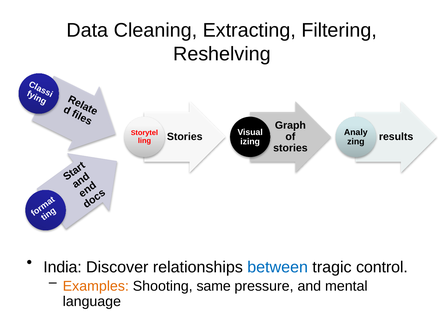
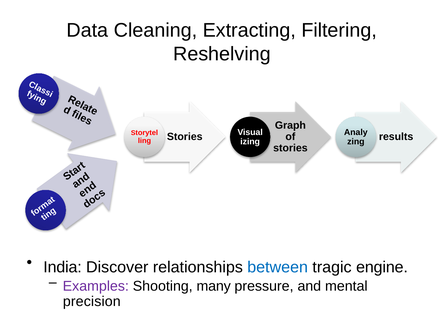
control: control -> engine
Examples colour: orange -> purple
same: same -> many
language: language -> precision
